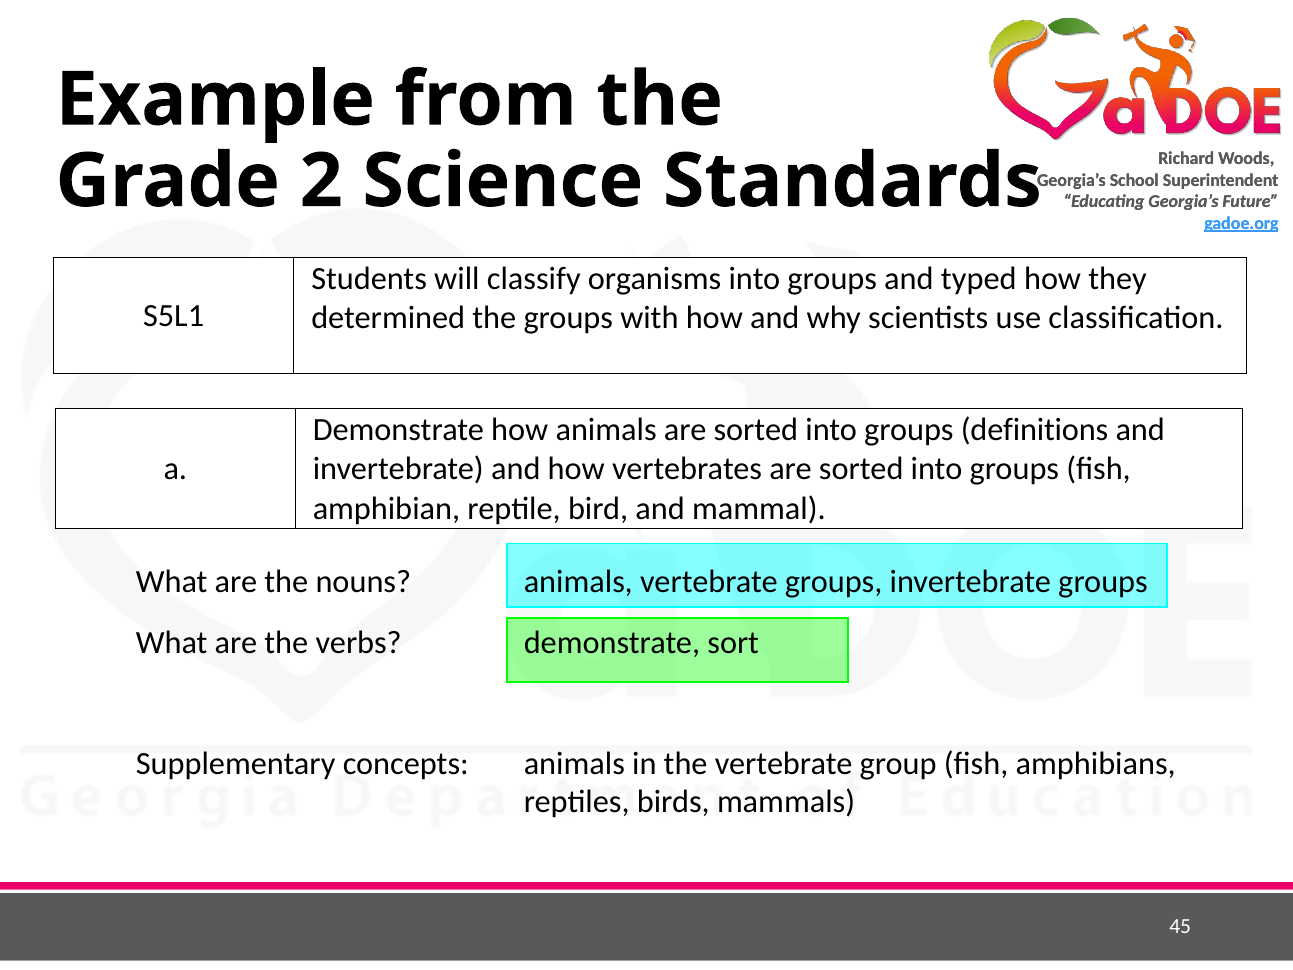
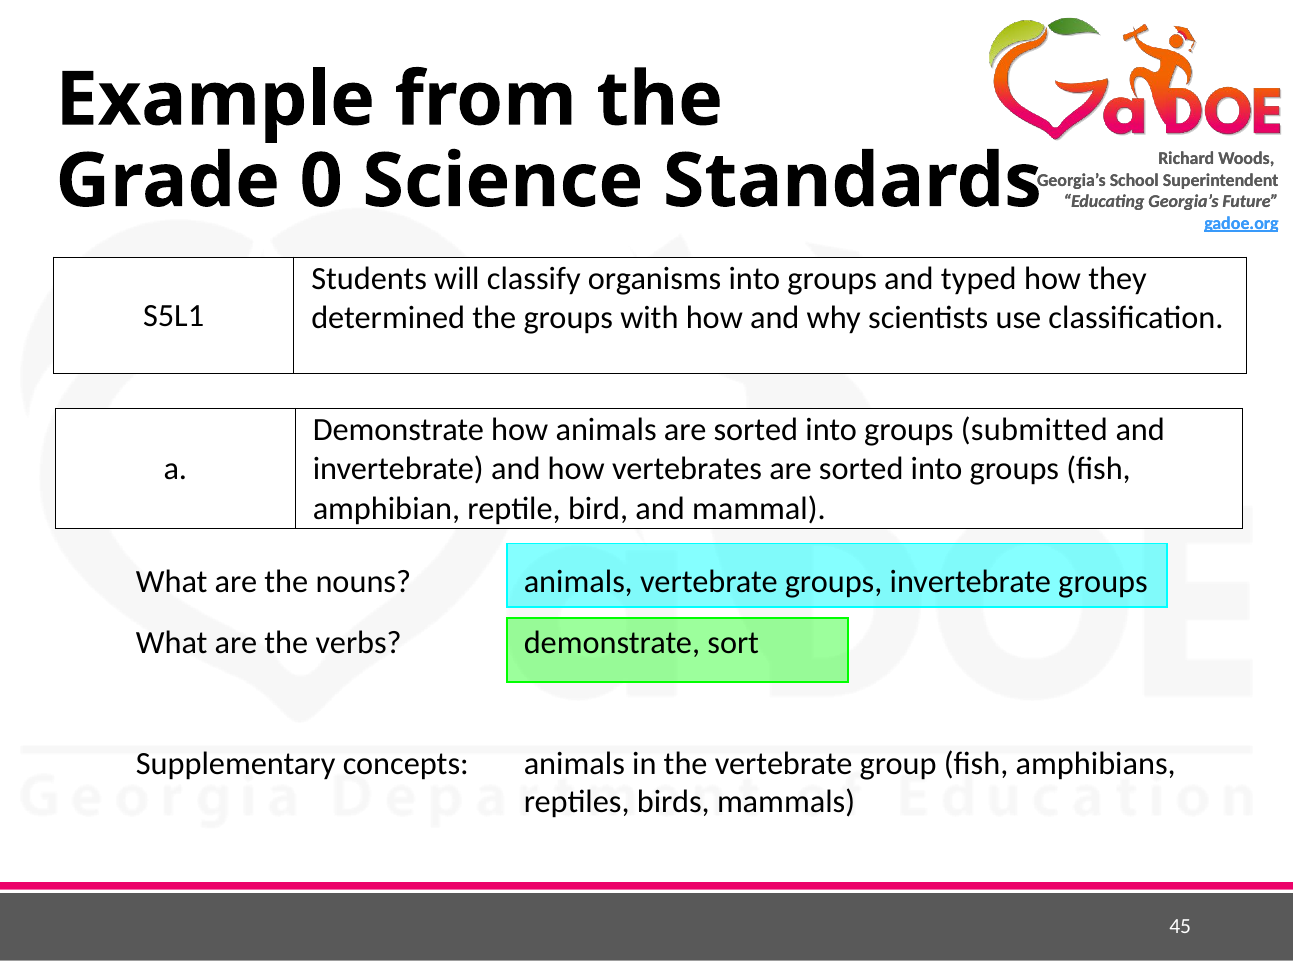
2: 2 -> 0
definitions: definitions -> submitted
